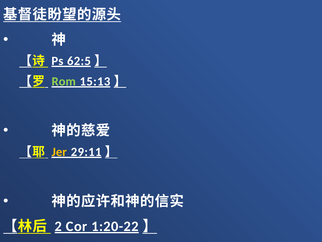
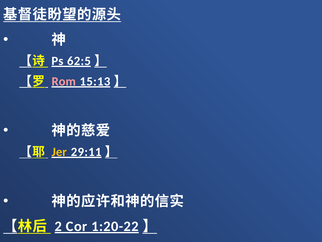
Rom colour: light green -> pink
